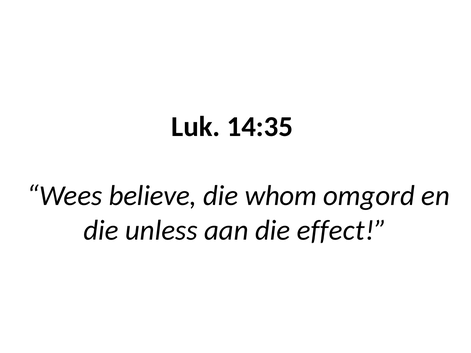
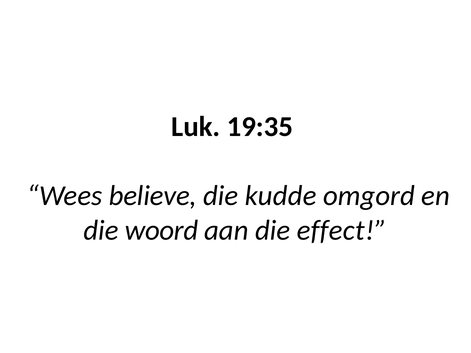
14:35: 14:35 -> 19:35
whom: whom -> kudde
unless: unless -> woord
